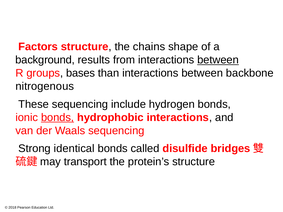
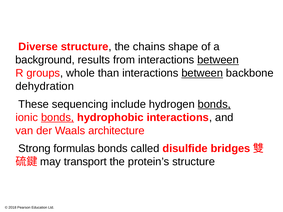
Factors: Factors -> Diverse
bases: bases -> whole
between at (202, 73) underline: none -> present
nitrogenous: nitrogenous -> dehydration
bonds at (214, 104) underline: none -> present
Waals sequencing: sequencing -> architecture
identical: identical -> formulas
